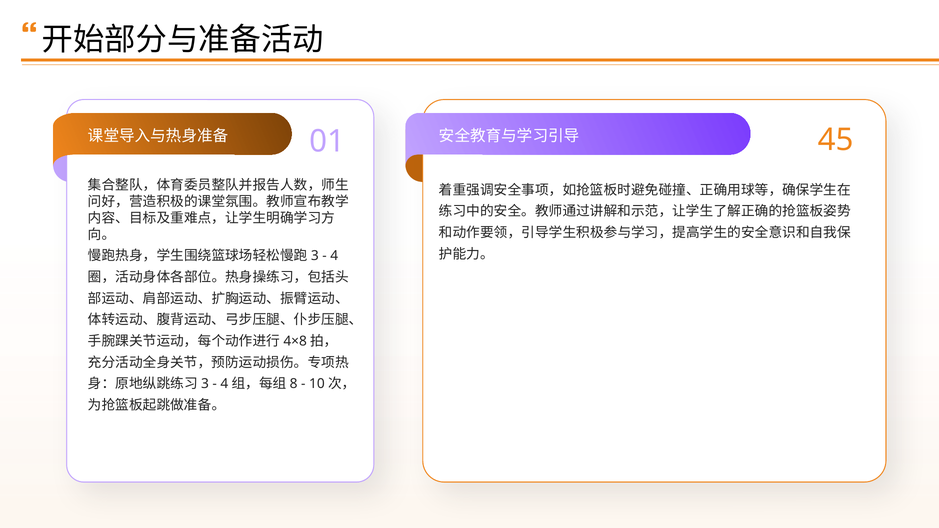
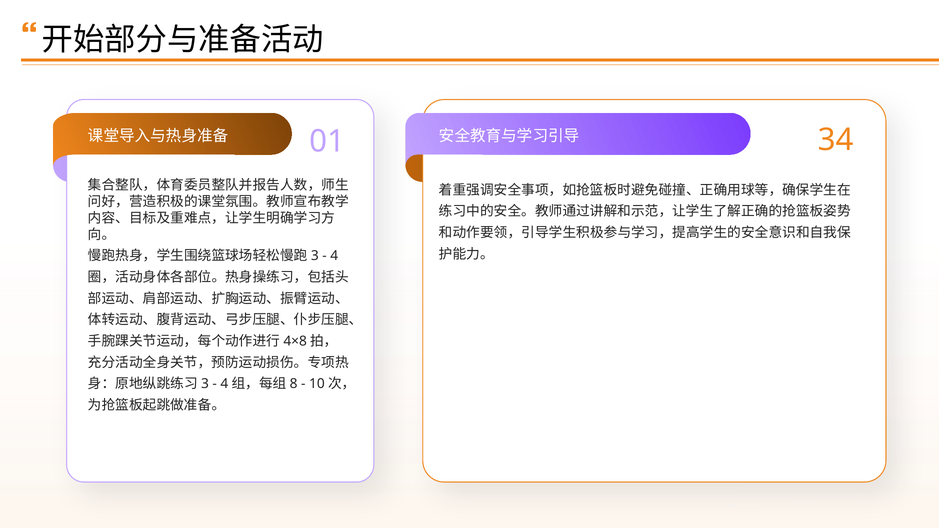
45: 45 -> 34
